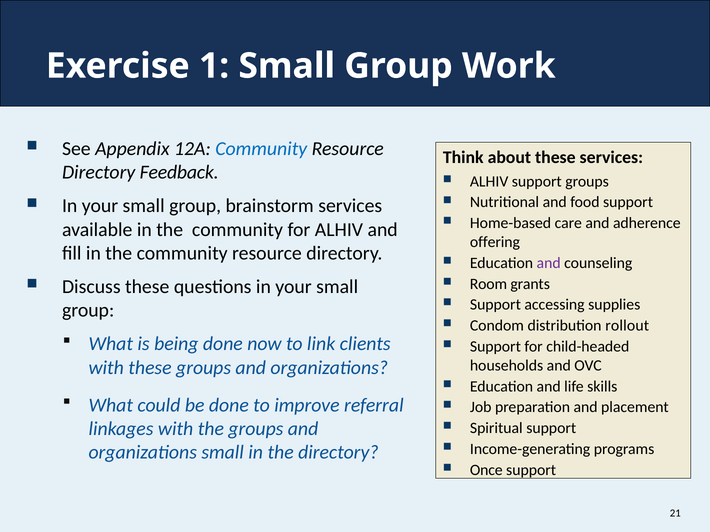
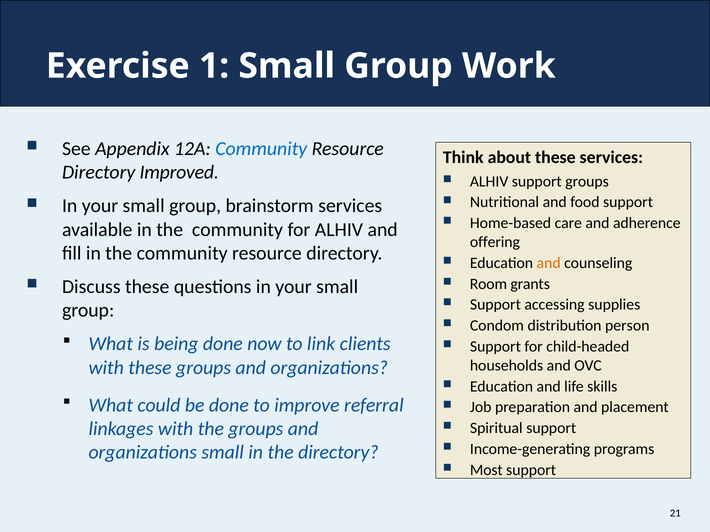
Feedback: Feedback -> Improved
and at (549, 263) colour: purple -> orange
rollout: rollout -> person
Once: Once -> Most
